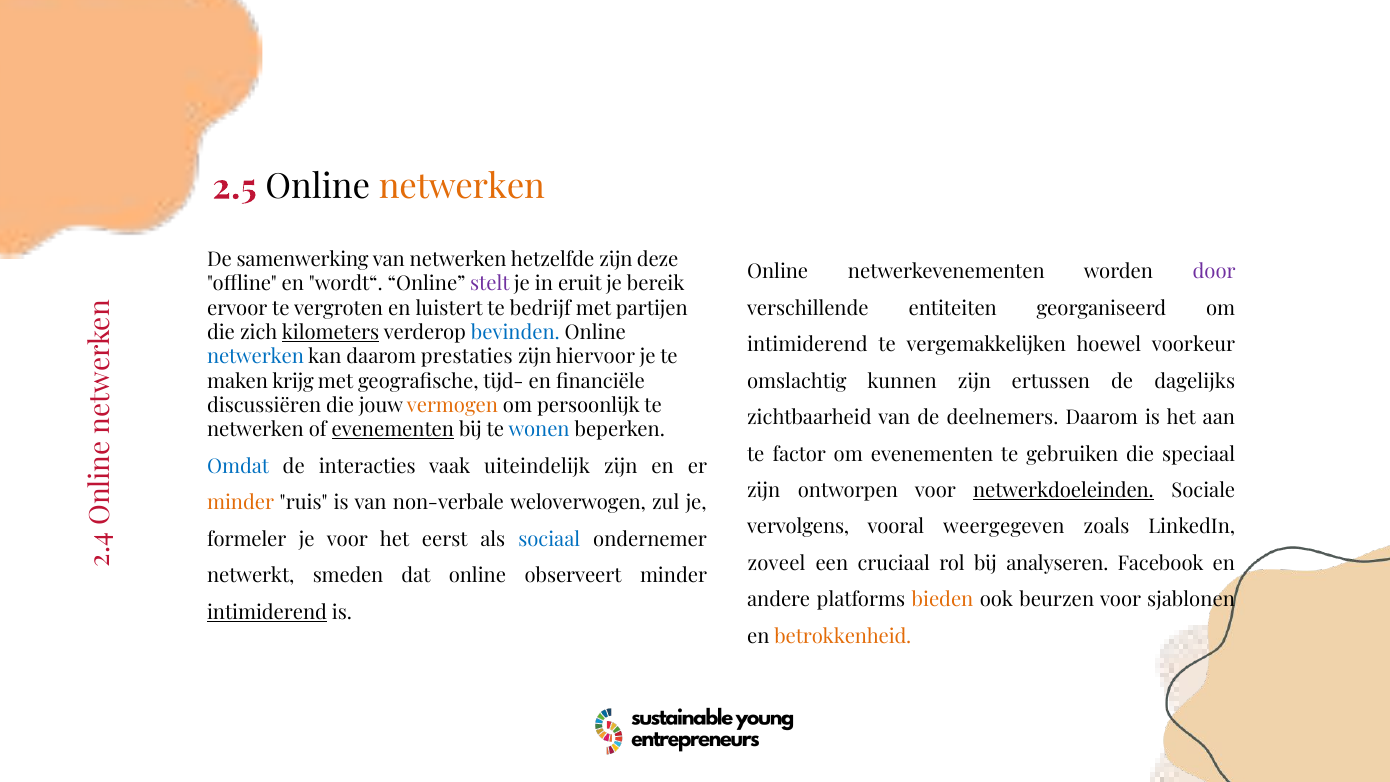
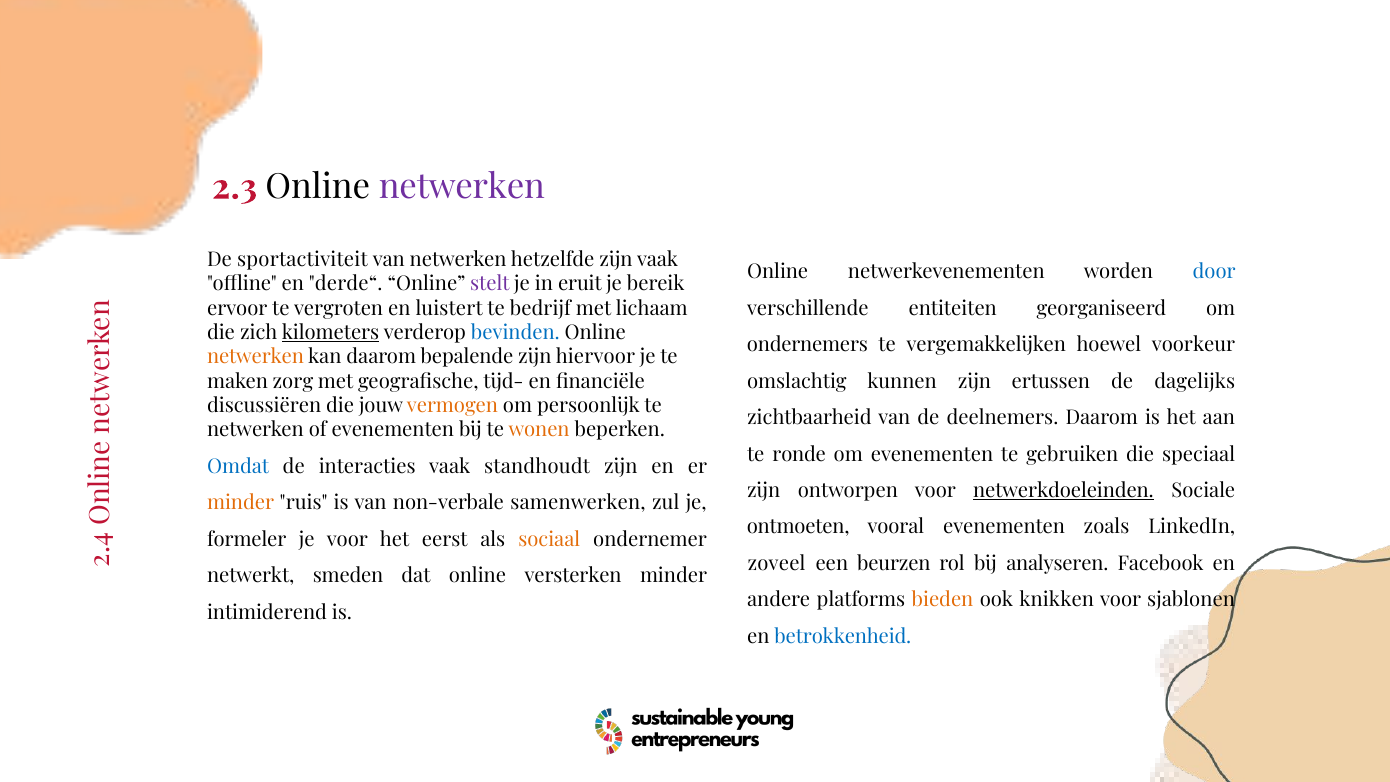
2.5: 2.5 -> 2.3
netwerken at (462, 187) colour: orange -> purple
samenwerking: samenwerking -> sportactiviteit
zijn deze: deze -> vaak
door colour: purple -> blue
wordt“: wordt“ -> derde“
partijen: partijen -> lichaam
intimiderend at (807, 345): intimiderend -> ondernemers
netwerken at (255, 357) colour: blue -> orange
prestaties: prestaties -> bepalende
krijg: krijg -> zorg
evenementen at (393, 430) underline: present -> none
wonen colour: blue -> orange
factor: factor -> ronde
uiteindelijk: uiteindelijk -> standhoudt
weloverwogen: weloverwogen -> samenwerken
vervolgens: vervolgens -> ontmoeten
vooral weergegeven: weergegeven -> evenementen
sociaal colour: blue -> orange
cruciaal: cruciaal -> beurzen
observeert: observeert -> versterken
beurzen: beurzen -> knikken
intimiderend at (267, 612) underline: present -> none
betrokkenheid colour: orange -> blue
